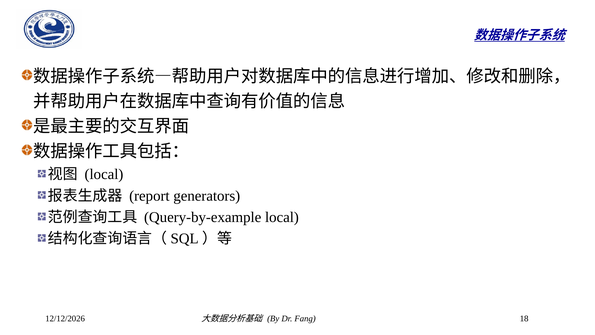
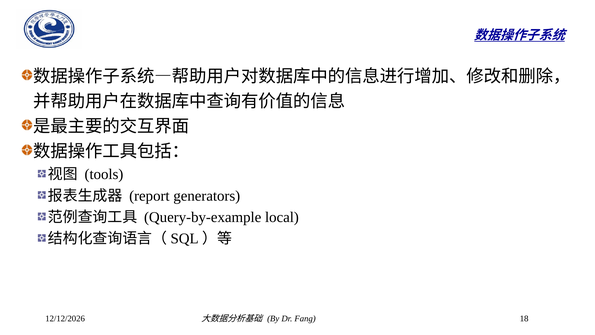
local at (104, 174): local -> tools
